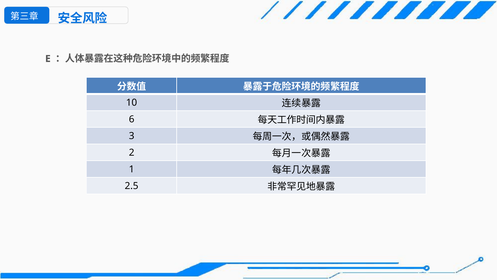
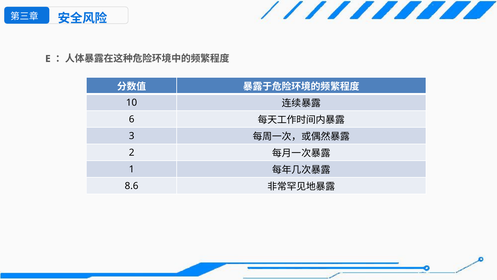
2.5: 2.5 -> 8.6
